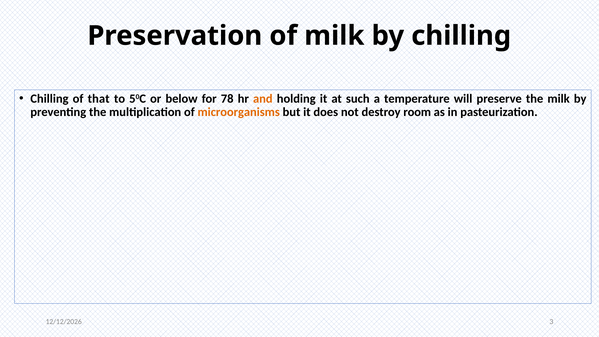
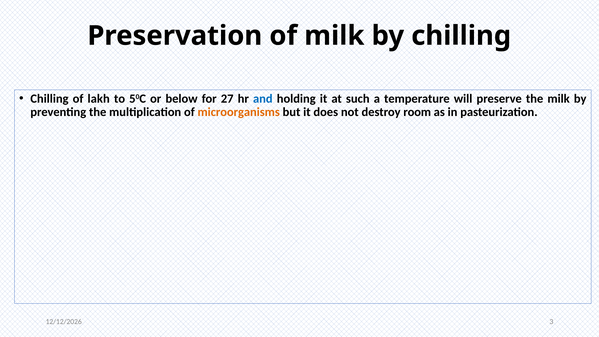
that: that -> lakh
78: 78 -> 27
and colour: orange -> blue
